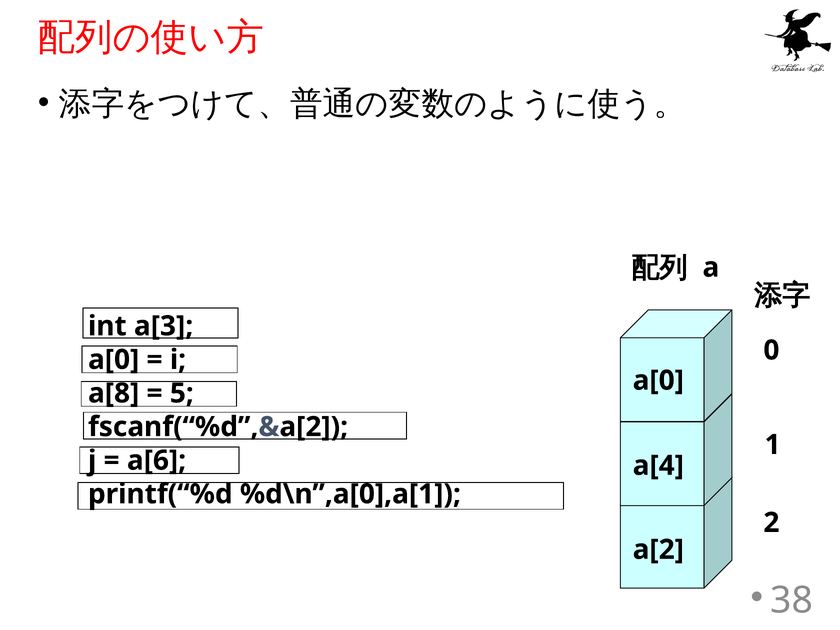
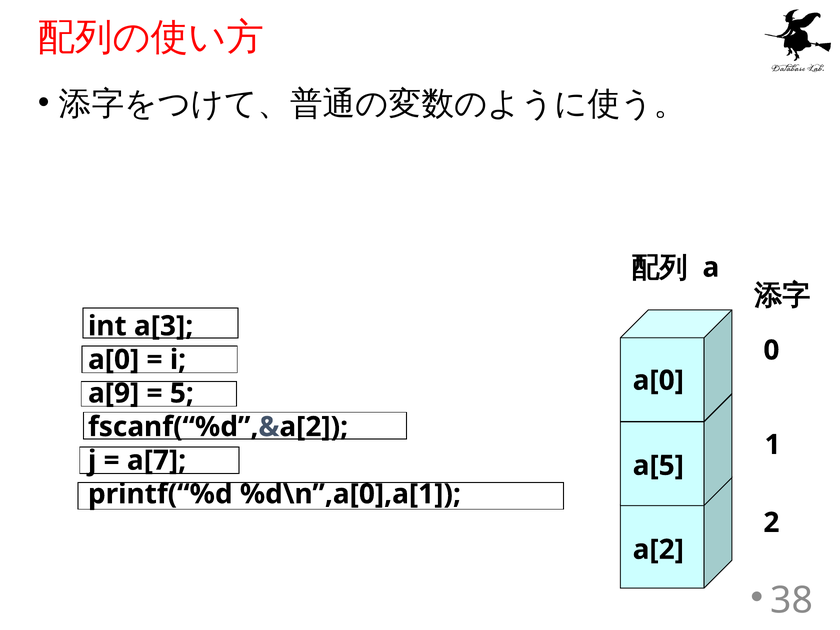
a[8: a[8 -> a[9
a[6: a[6 -> a[7
a[4: a[4 -> a[5
